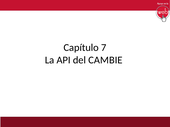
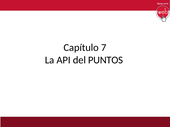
CAMBIE: CAMBIE -> PUNTOS
